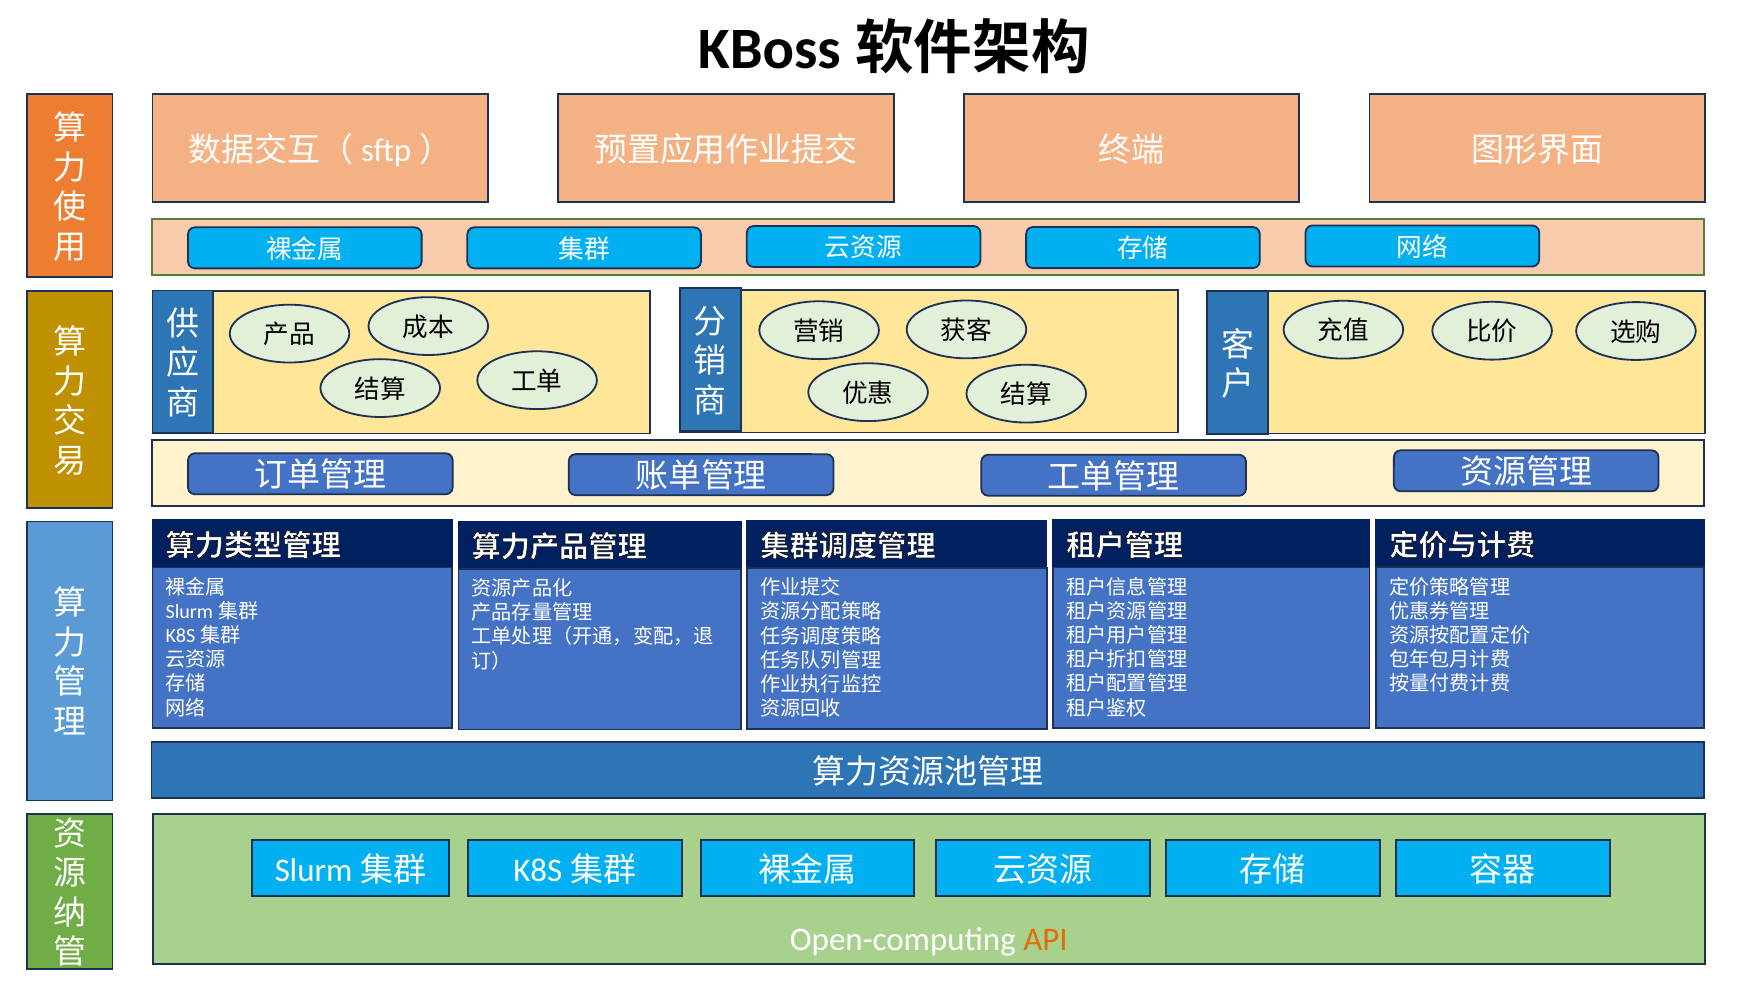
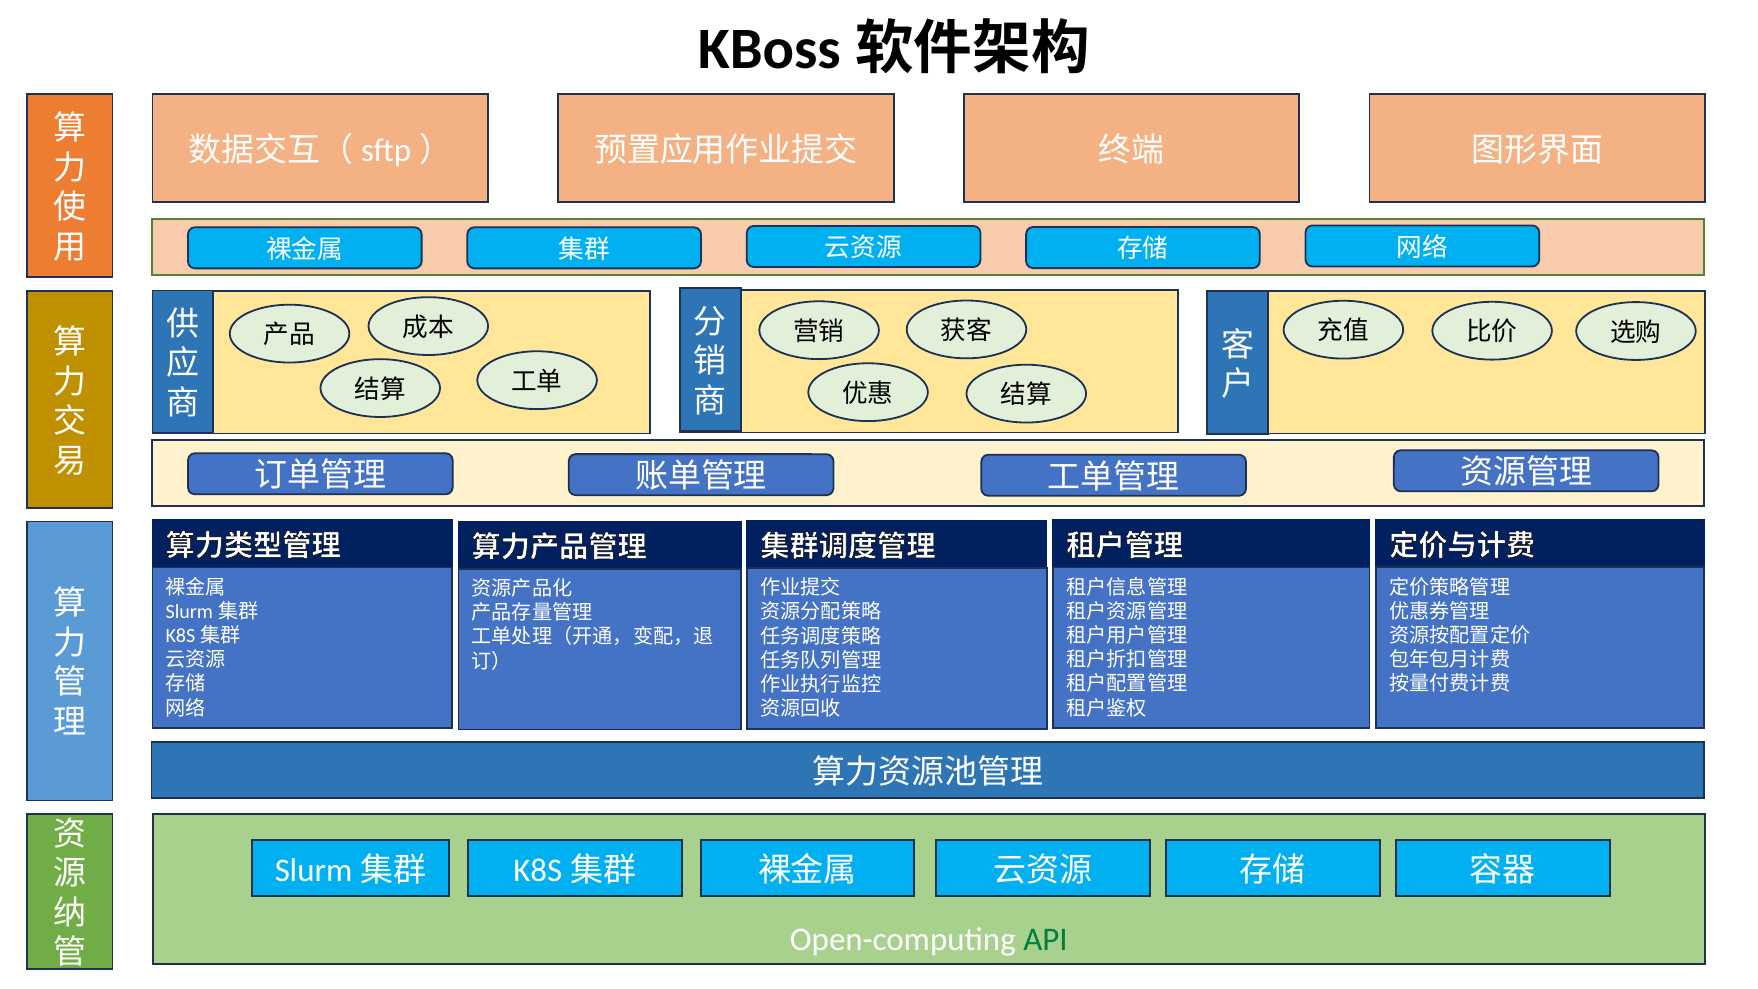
API colour: orange -> green
